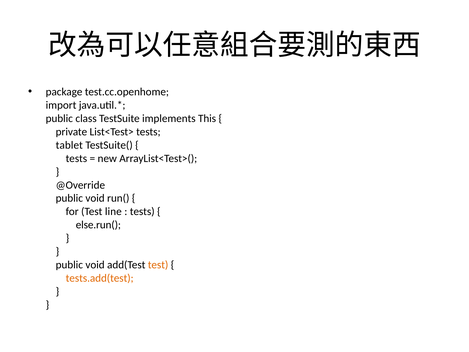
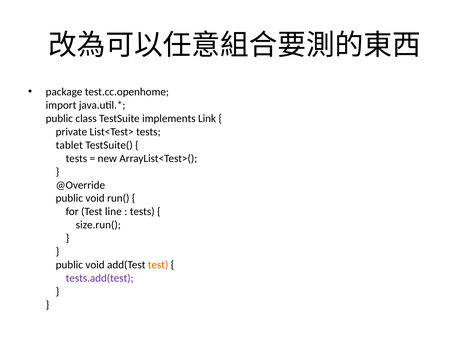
This: This -> Link
else.run(: else.run( -> size.run(
tests.add(test colour: orange -> purple
